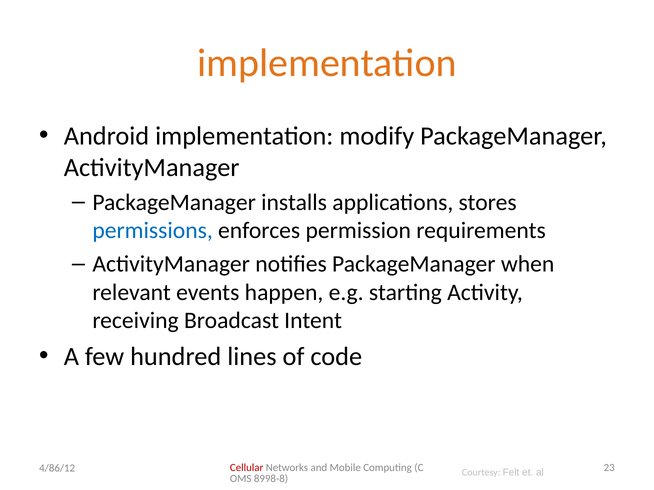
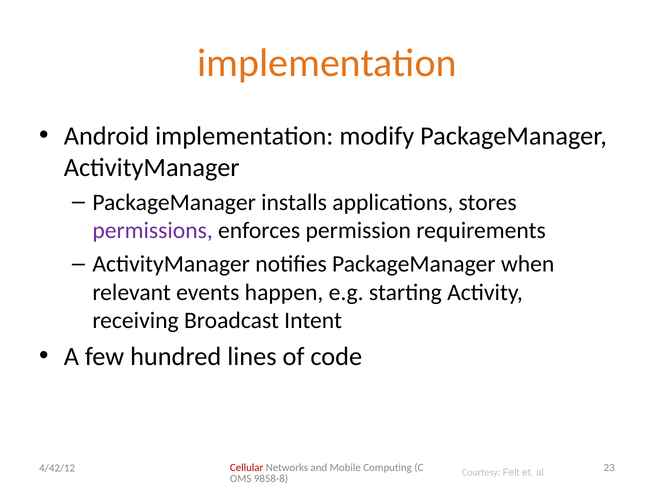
permissions colour: blue -> purple
4/86/12: 4/86/12 -> 4/42/12
8998-8: 8998-8 -> 9858-8
